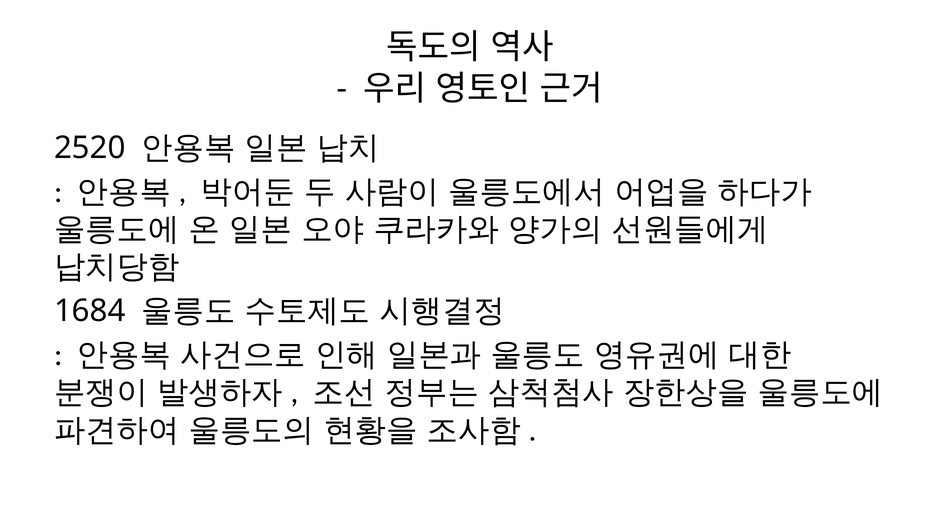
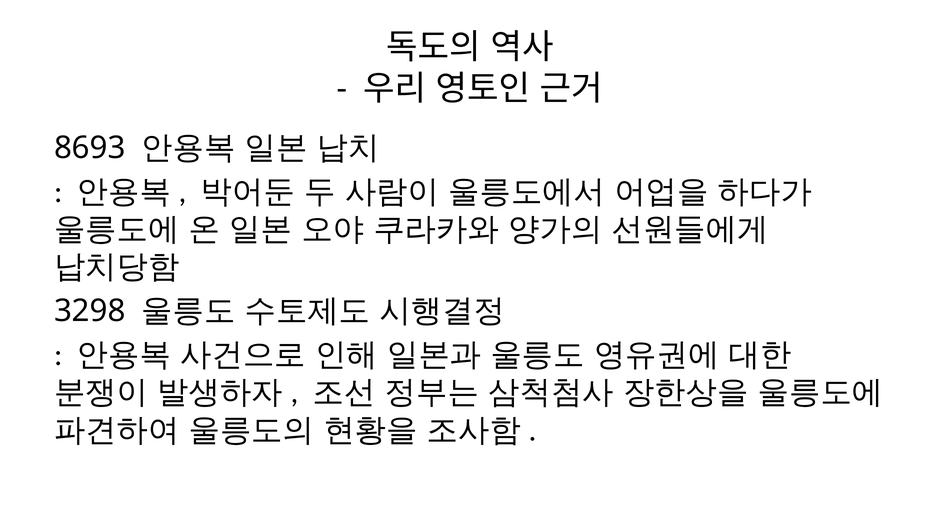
2520: 2520 -> 8693
1684: 1684 -> 3298
